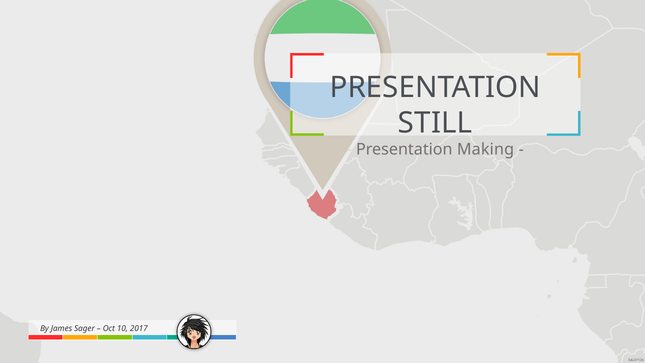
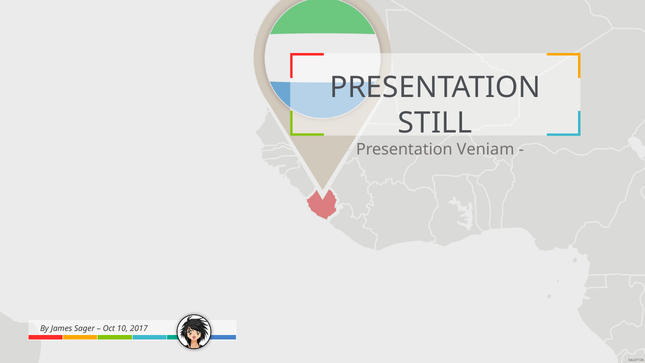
Making: Making -> Veniam
